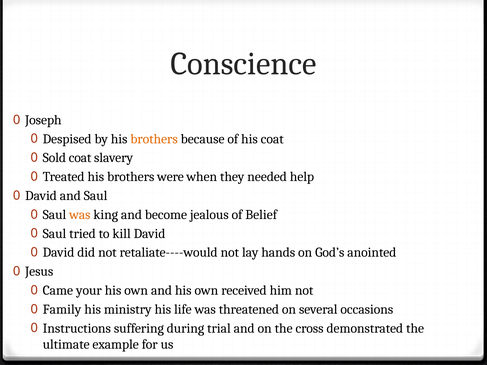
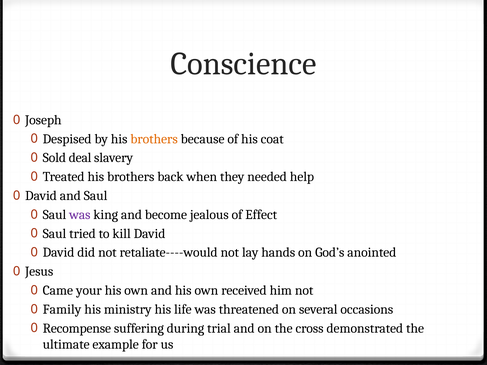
Sold coat: coat -> deal
were: were -> back
was at (80, 215) colour: orange -> purple
Belief: Belief -> Effect
Instructions: Instructions -> Recompense
